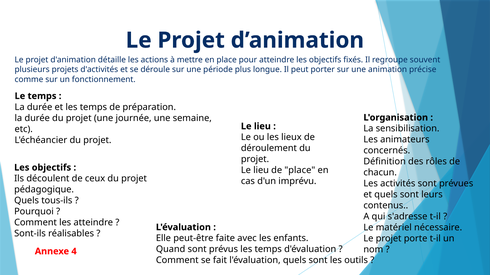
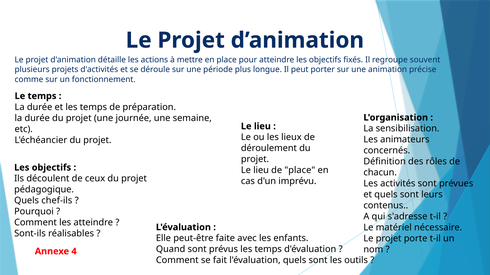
tous-ils: tous-ils -> chef-ils
